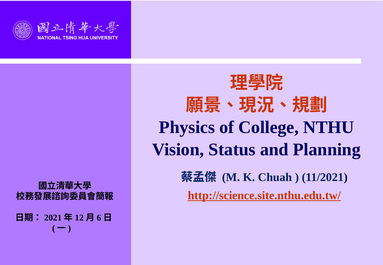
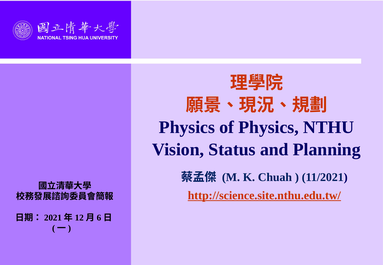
of College: College -> Physics
